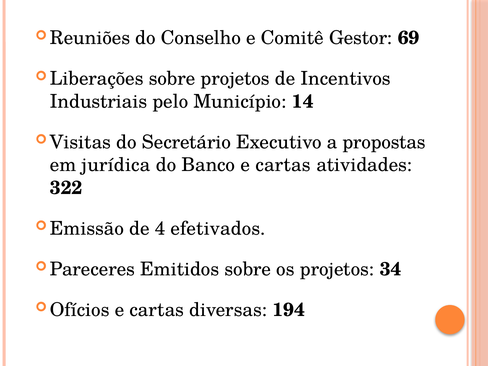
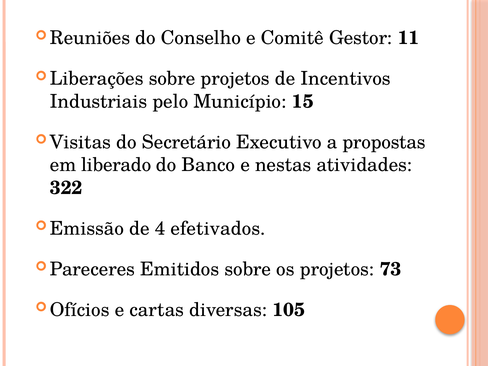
69: 69 -> 11
14: 14 -> 15
jurídica: jurídica -> liberado
Banco e cartas: cartas -> nestas
34: 34 -> 73
194: 194 -> 105
